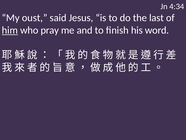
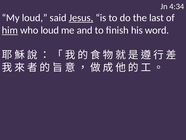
My oust: oust -> loud
Jesus underline: none -> present
who pray: pray -> loud
